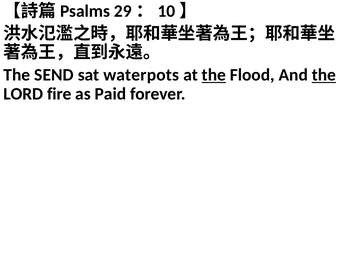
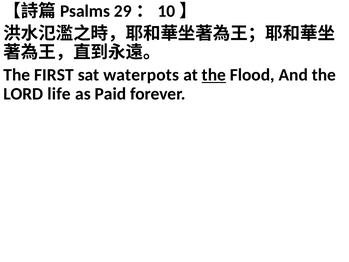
SEND: SEND -> FIRST
the at (324, 75) underline: present -> none
fire: fire -> life
